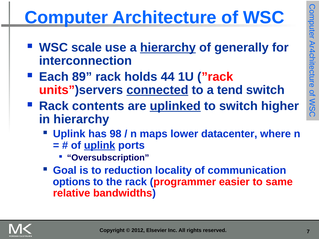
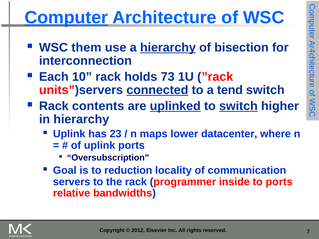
Computer underline: none -> present
scale: scale -> them
generally: generally -> bisection
89: 89 -> 10
44: 44 -> 73
switch at (238, 106) underline: none -> present
98: 98 -> 23
uplink at (100, 146) underline: present -> none
options: options -> servers
easier: easier -> inside
to same: same -> ports
